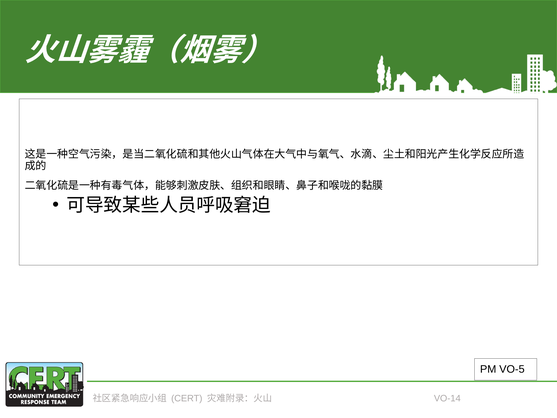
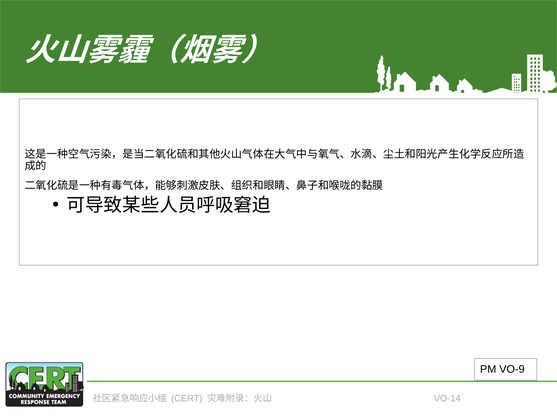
VO-5: VO-5 -> VO-9
